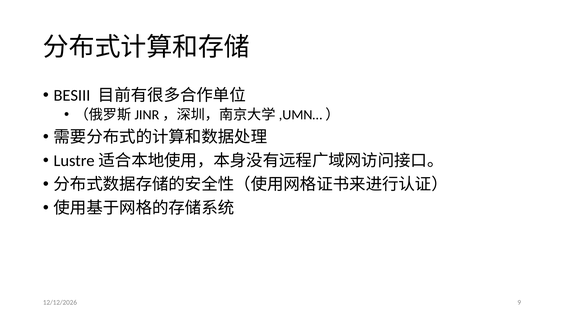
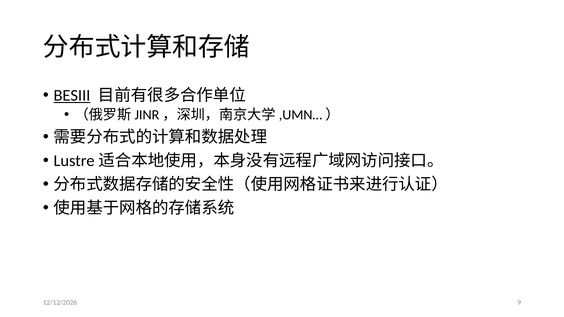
BESIII underline: none -> present
